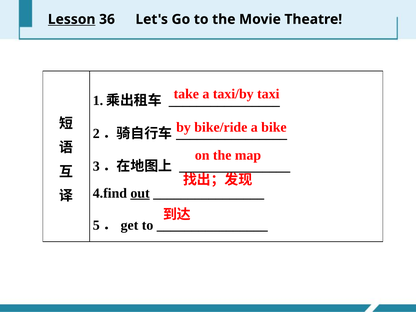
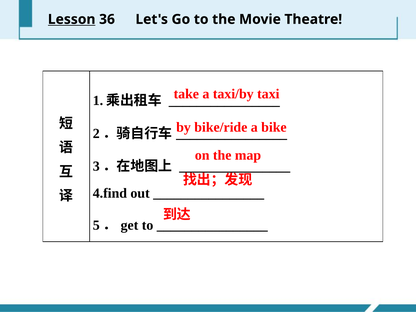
out underline: present -> none
